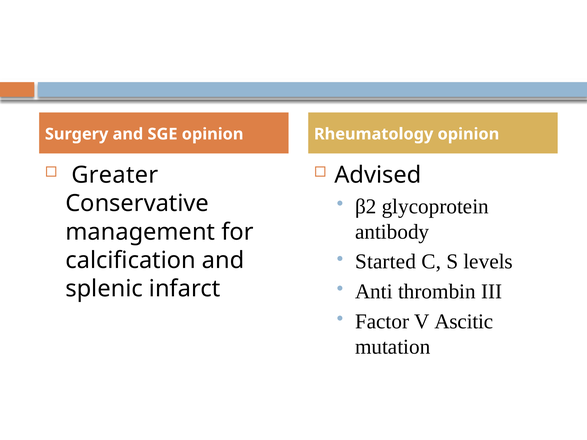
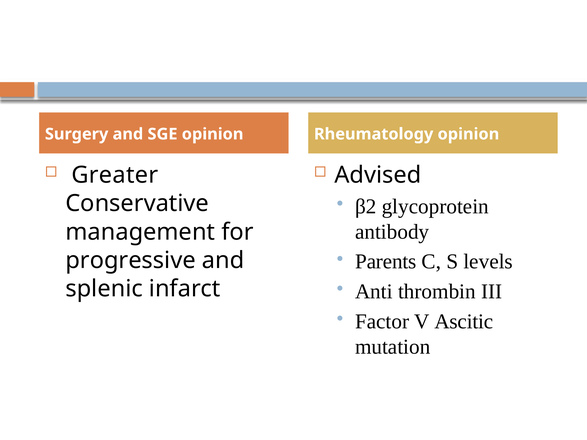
Started: Started -> Parents
calcification: calcification -> progressive
